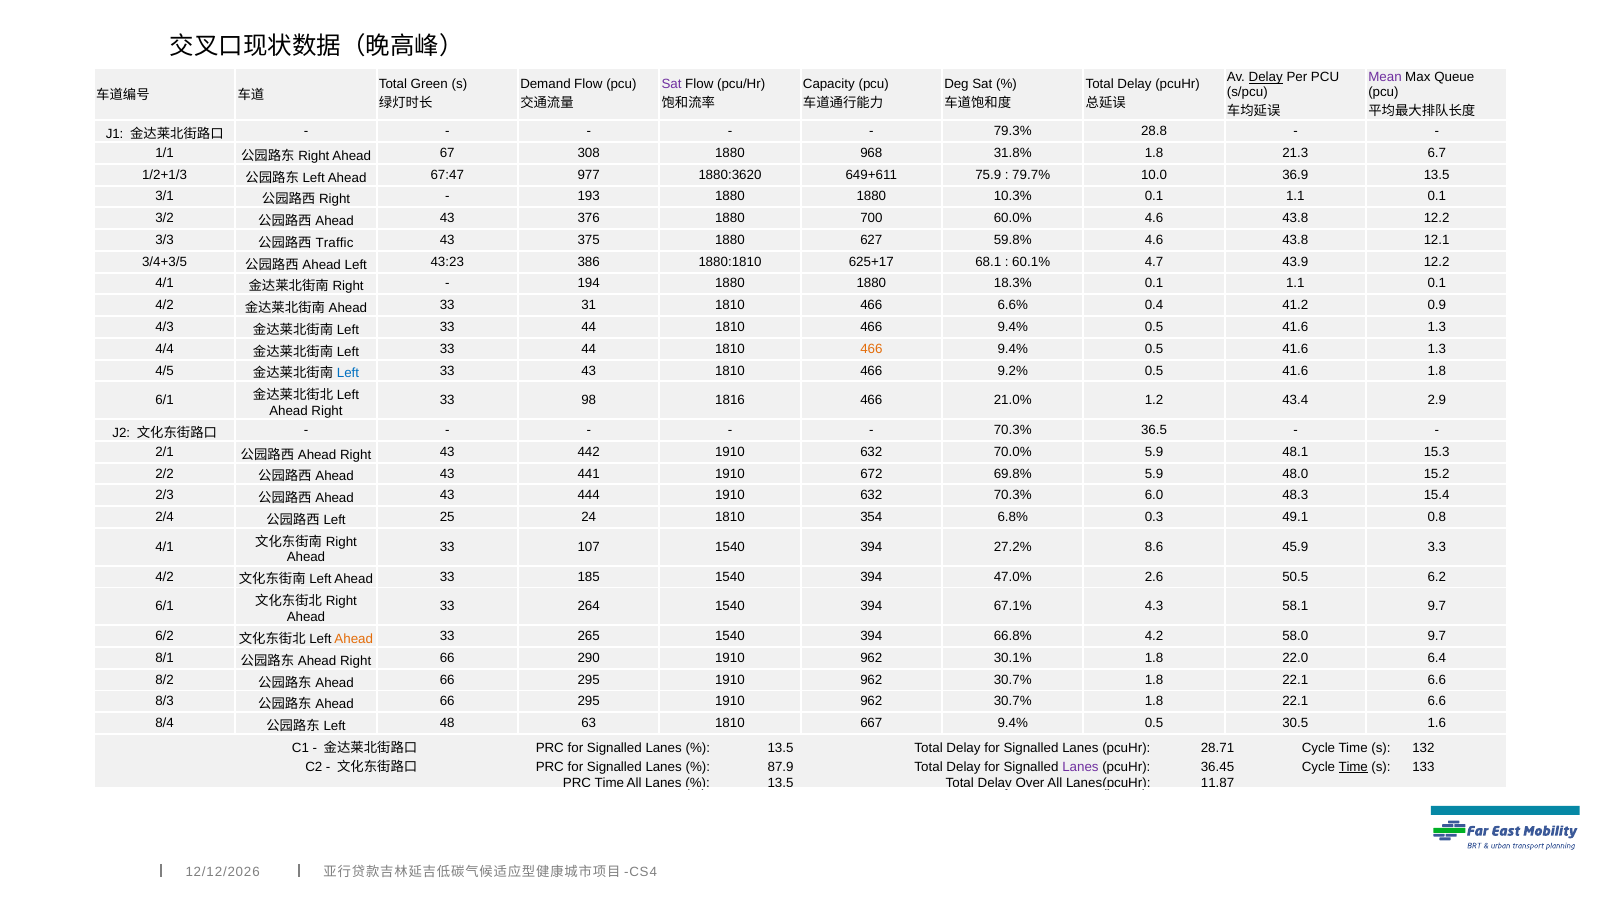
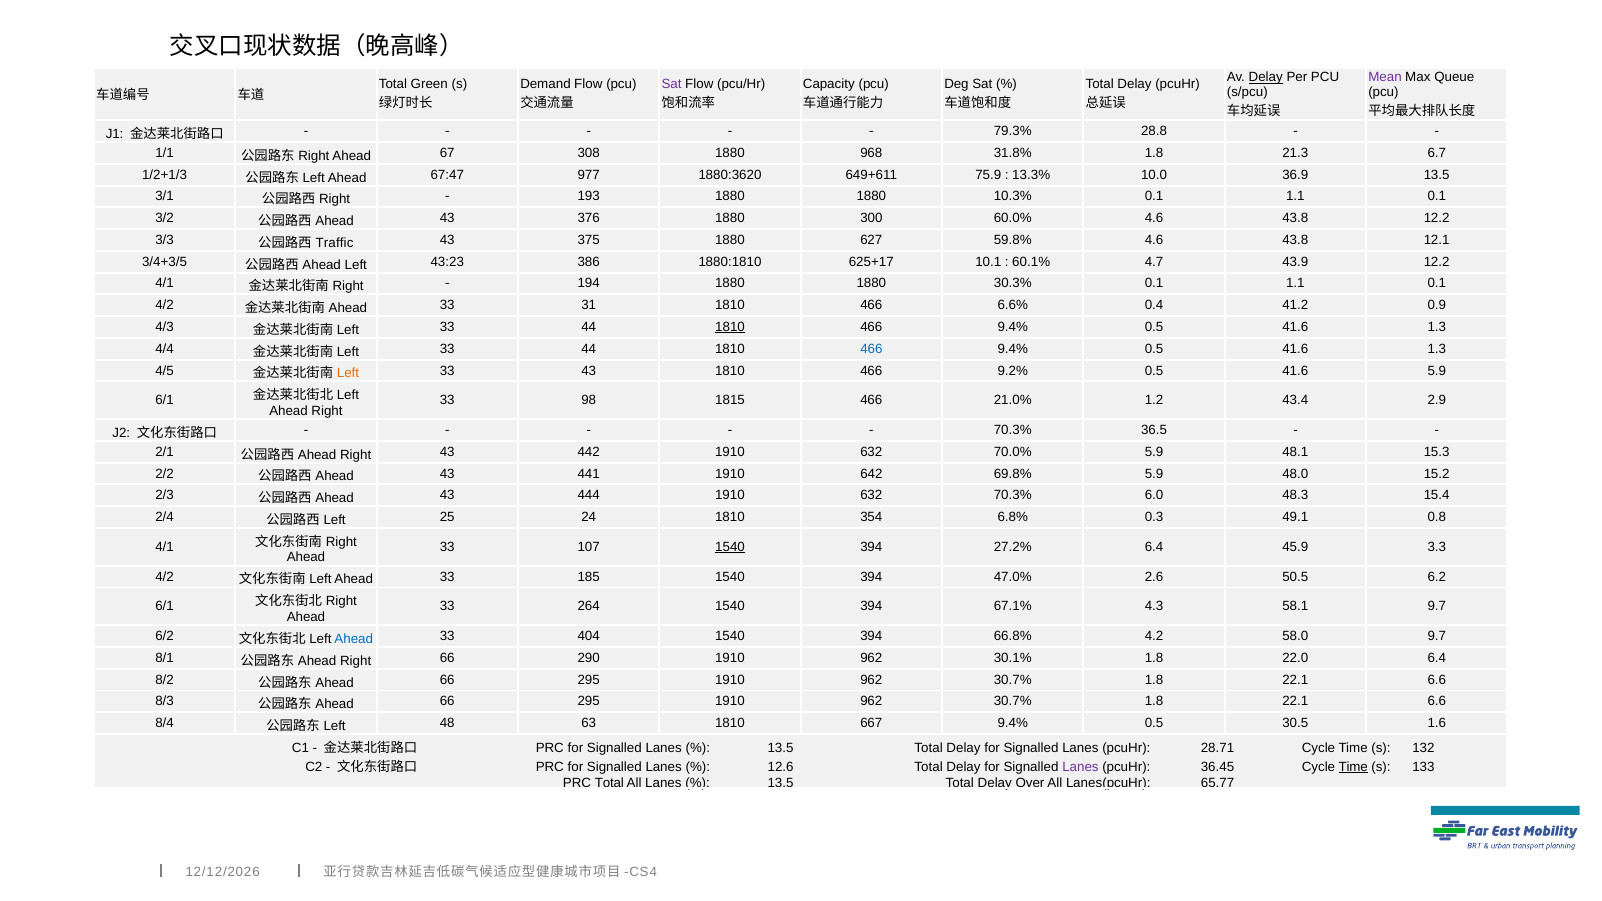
79.7%: 79.7% -> 13.3%
700: 700 -> 300
68.1: 68.1 -> 10.1
18.3%: 18.3% -> 30.3%
1810 at (730, 327) underline: none -> present
466 at (871, 349) colour: orange -> blue
Left at (348, 374) colour: blue -> orange
41.6 1.8: 1.8 -> 5.9
1816: 1816 -> 1815
672: 672 -> 642
1540 at (730, 547) underline: none -> present
27.2% 8.6: 8.6 -> 6.4
Ahead at (354, 639) colour: orange -> blue
265: 265 -> 404
87.9: 87.9 -> 12.6
PRC Time: Time -> Total
11.87: 11.87 -> 65.77
